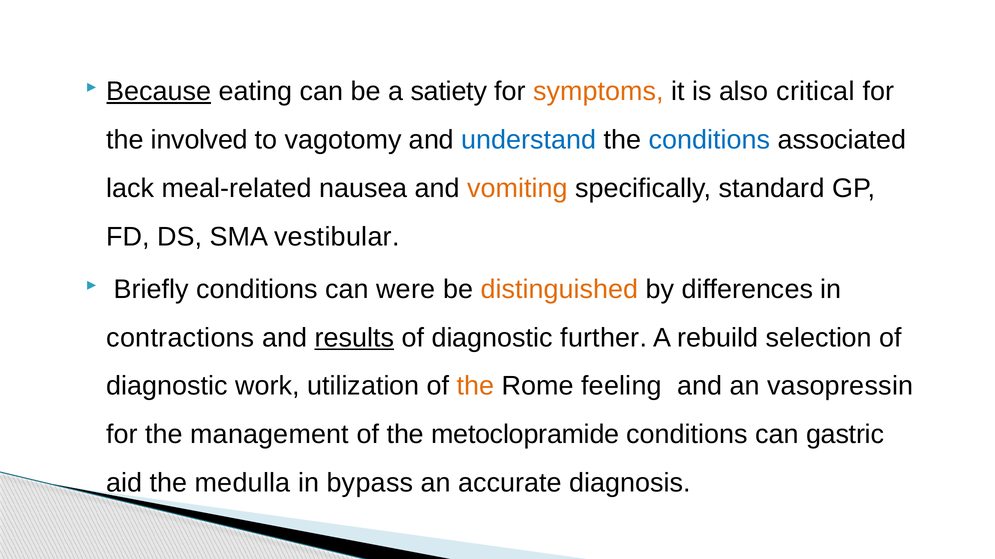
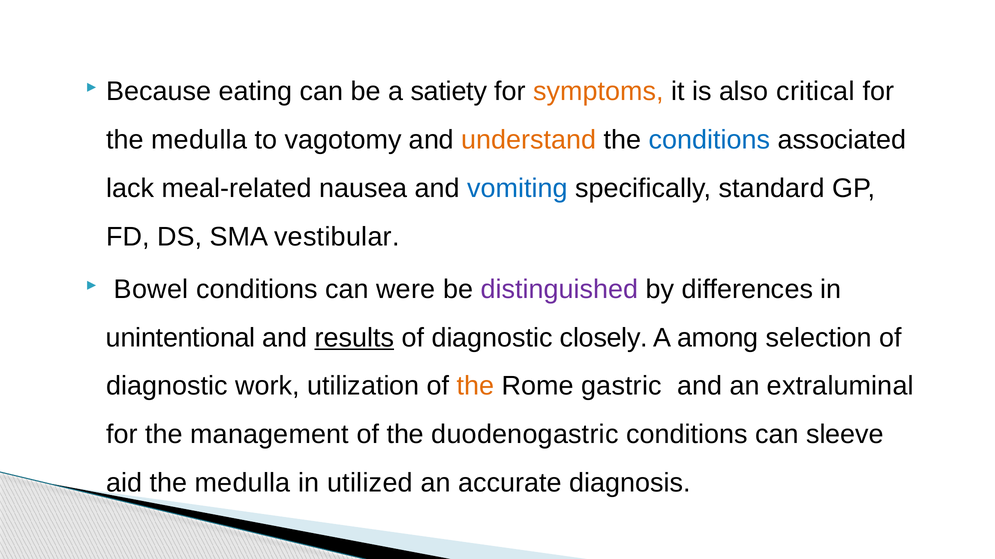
Because underline: present -> none
involved at (199, 140): involved -> medulla
understand colour: blue -> orange
vomiting colour: orange -> blue
Briefly: Briefly -> Bowel
distinguished colour: orange -> purple
contractions: contractions -> unintentional
further: further -> closely
rebuild: rebuild -> among
feeling: feeling -> gastric
vasopressin: vasopressin -> extraluminal
metoclopramide: metoclopramide -> duodenogastric
gastric: gastric -> sleeve
bypass: bypass -> utilized
